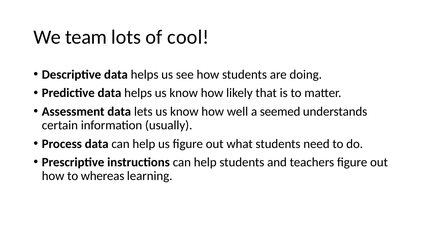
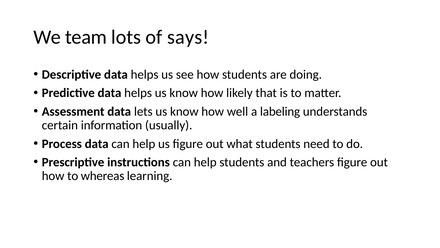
cool: cool -> says
seemed: seemed -> labeling
